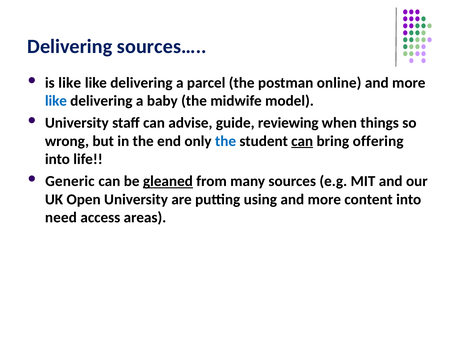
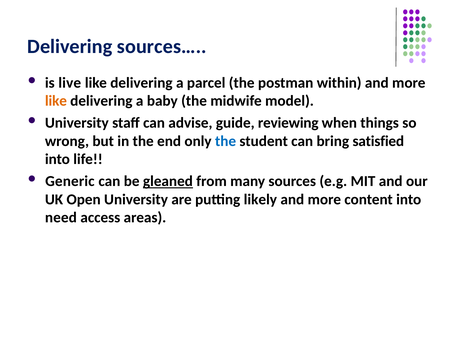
is like: like -> live
online: online -> within
like at (56, 101) colour: blue -> orange
can at (302, 141) underline: present -> none
offering: offering -> satisfied
using: using -> likely
